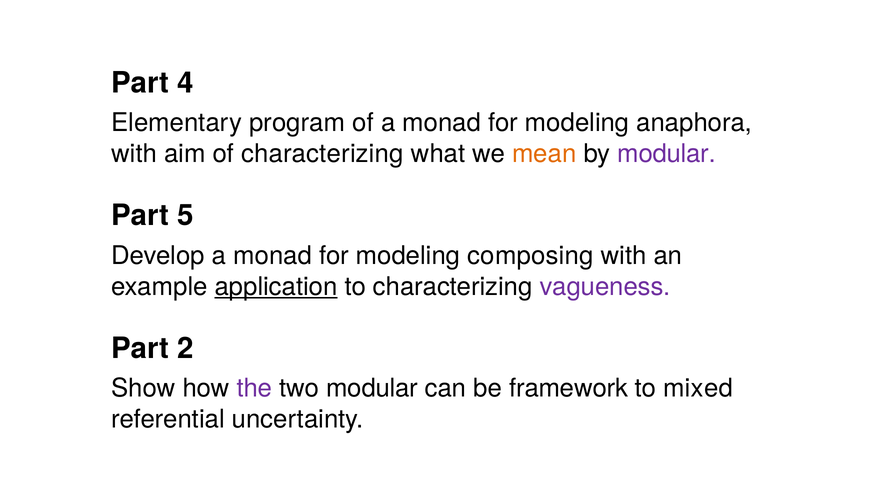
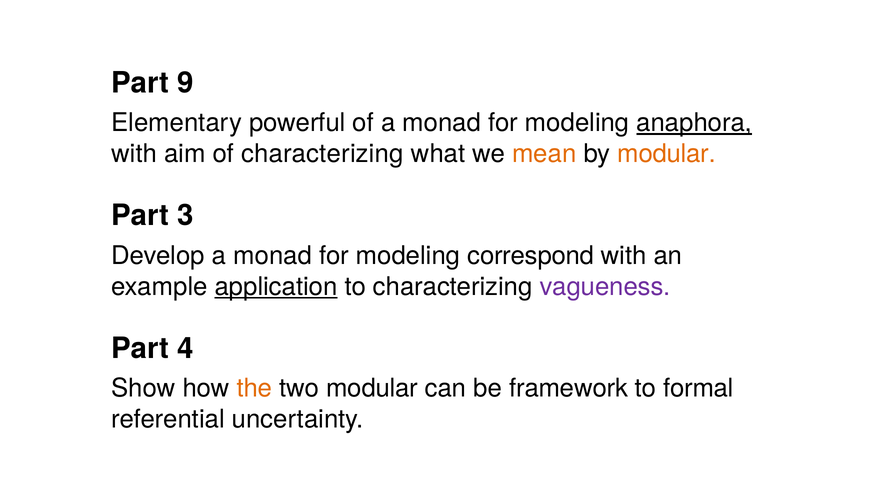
4: 4 -> 9
program: program -> powerful
anaphora underline: none -> present
modular at (667, 154) colour: purple -> orange
5: 5 -> 3
composing: composing -> correspond
2: 2 -> 4
the colour: purple -> orange
mixed: mixed -> formal
